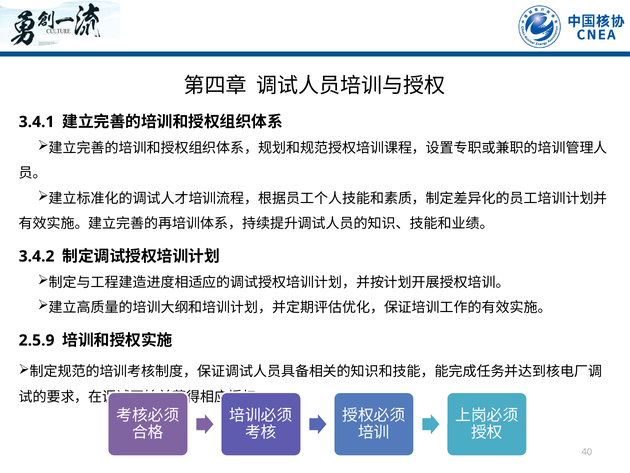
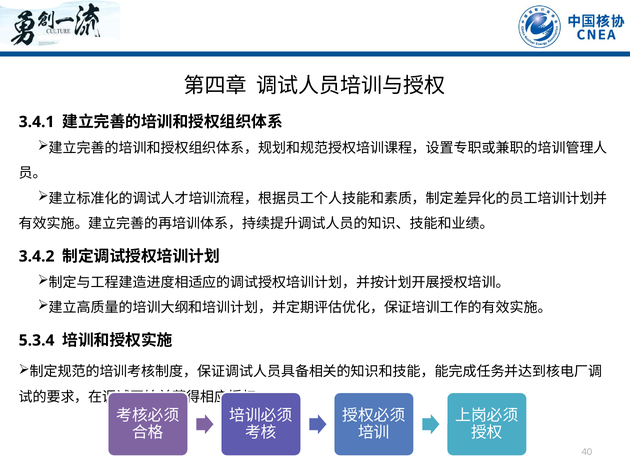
2.5.9: 2.5.9 -> 5.3.4
